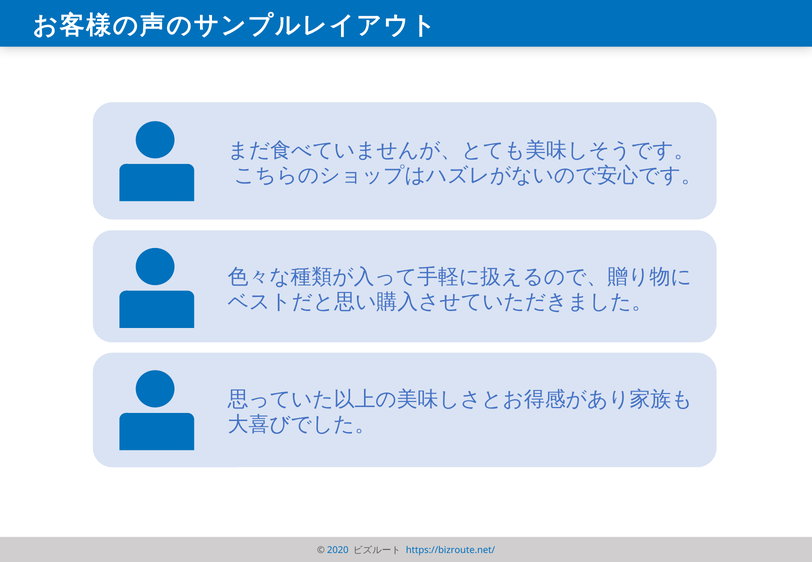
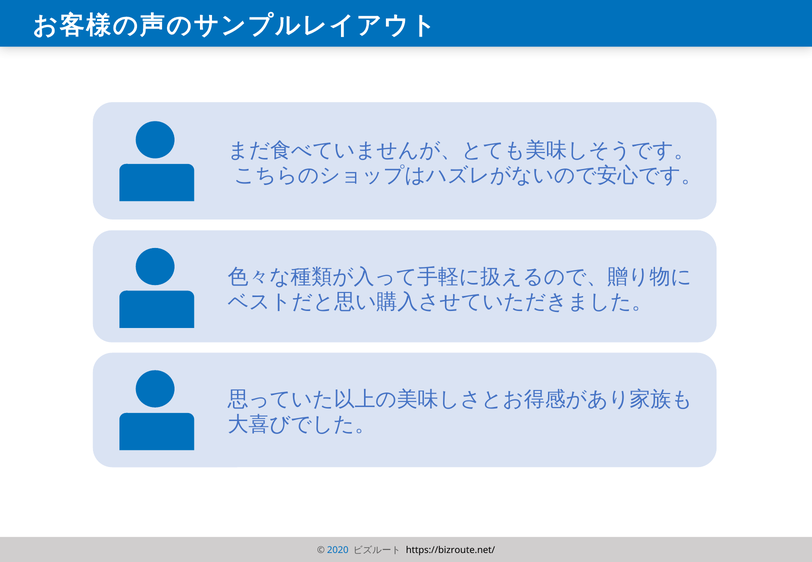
https://bizroute.net/ colour: blue -> black
